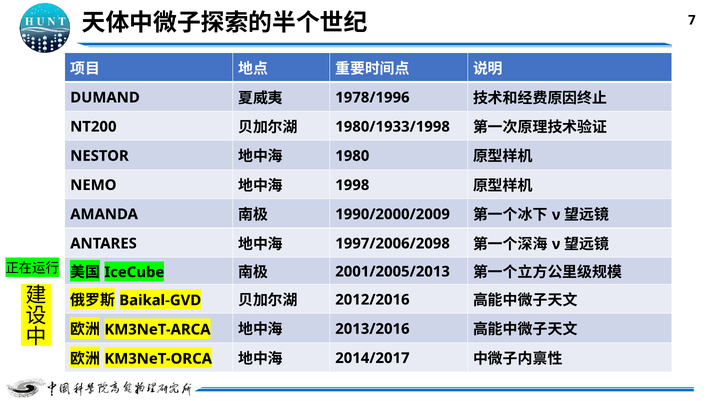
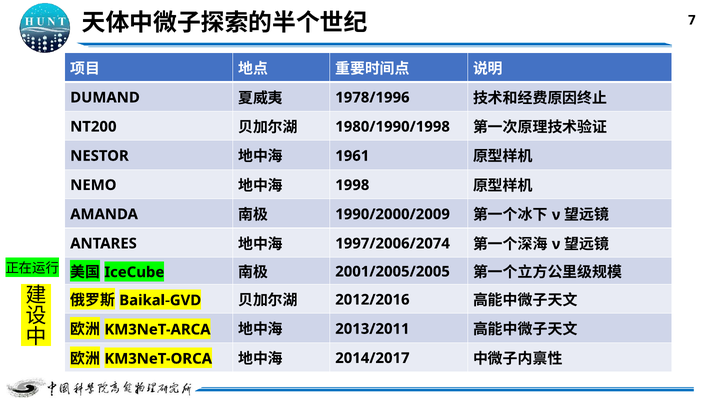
1980/1933/1998: 1980/1933/1998 -> 1980/1990/1998
1980: 1980 -> 1961
1997/2006/2098: 1997/2006/2098 -> 1997/2006/2074
2001/2005/2013: 2001/2005/2013 -> 2001/2005/2005
2013/2016: 2013/2016 -> 2013/2011
